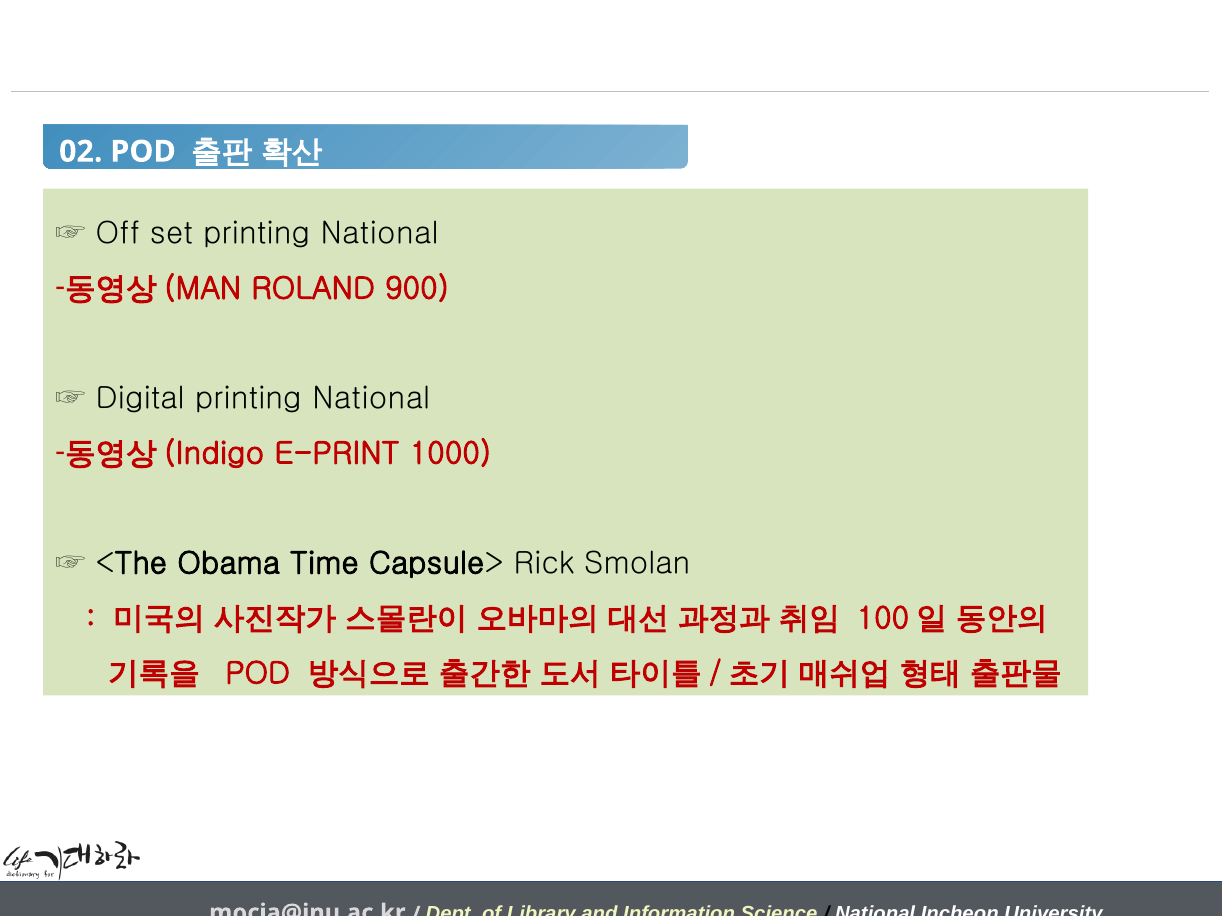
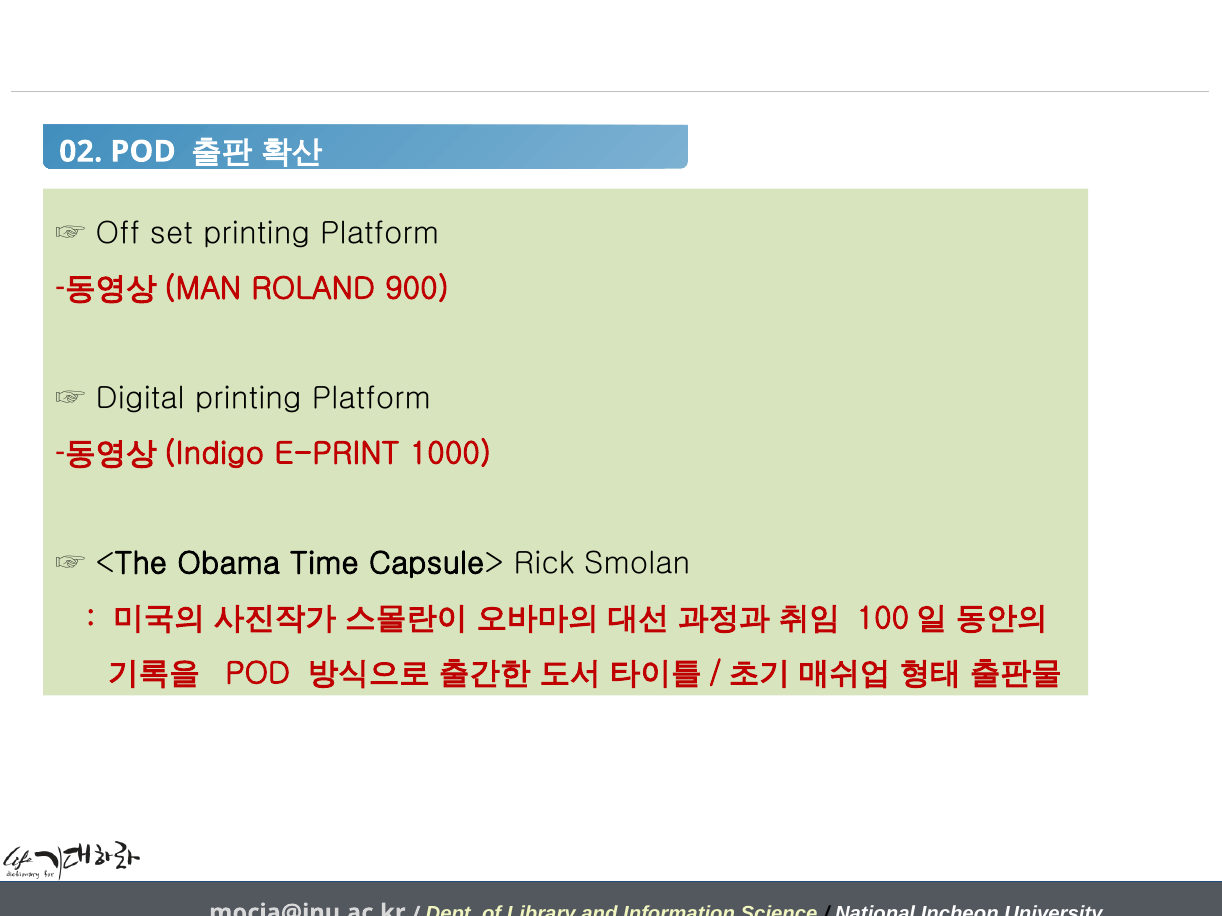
set printing National: National -> Platform
Digital printing National: National -> Platform
